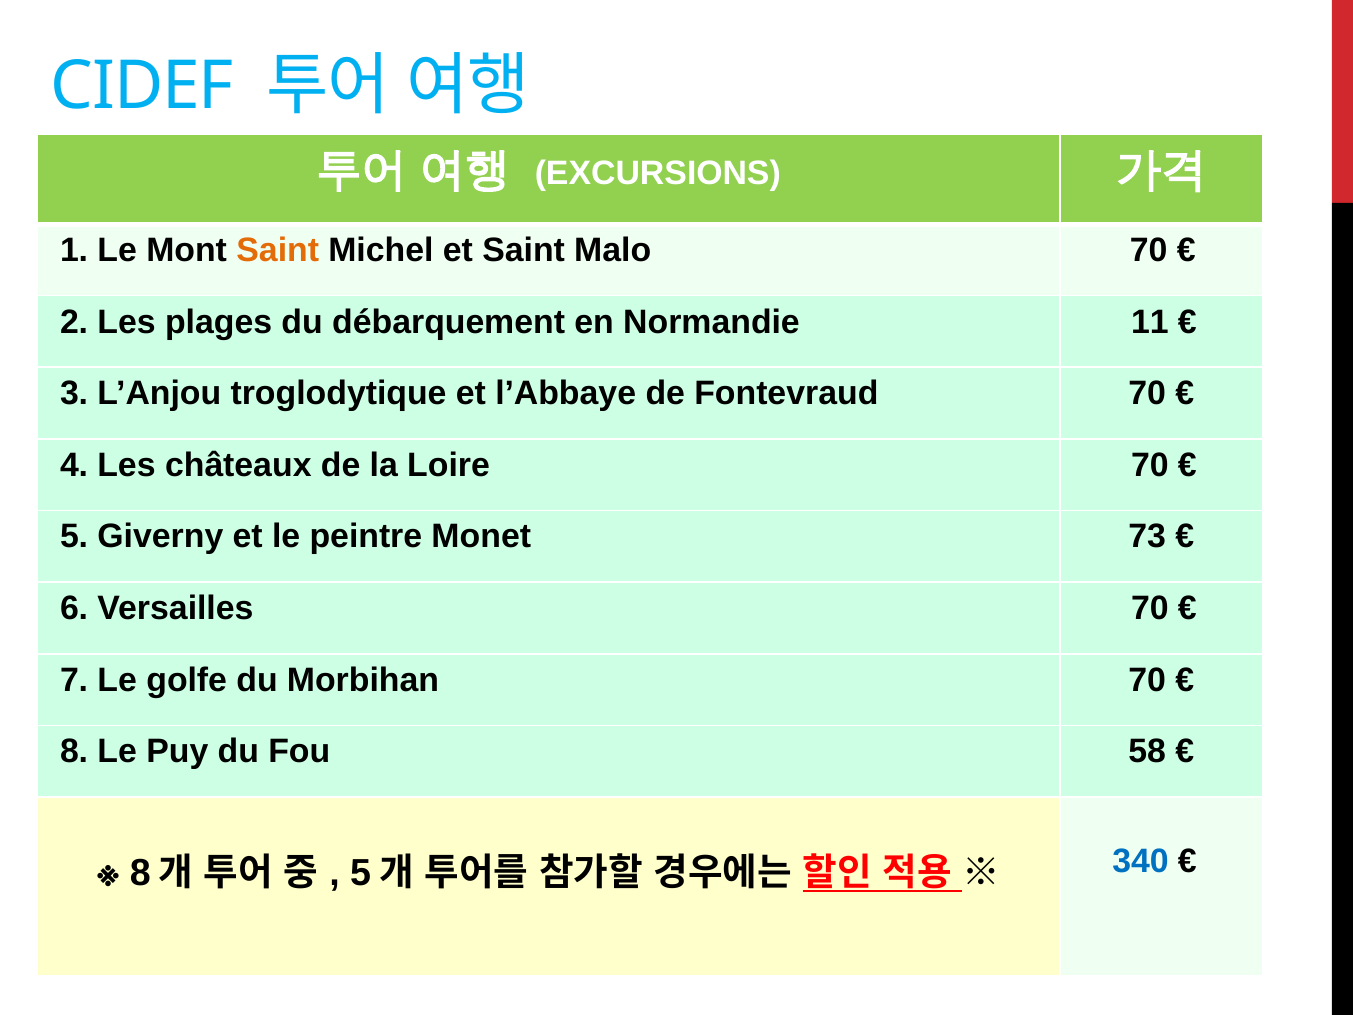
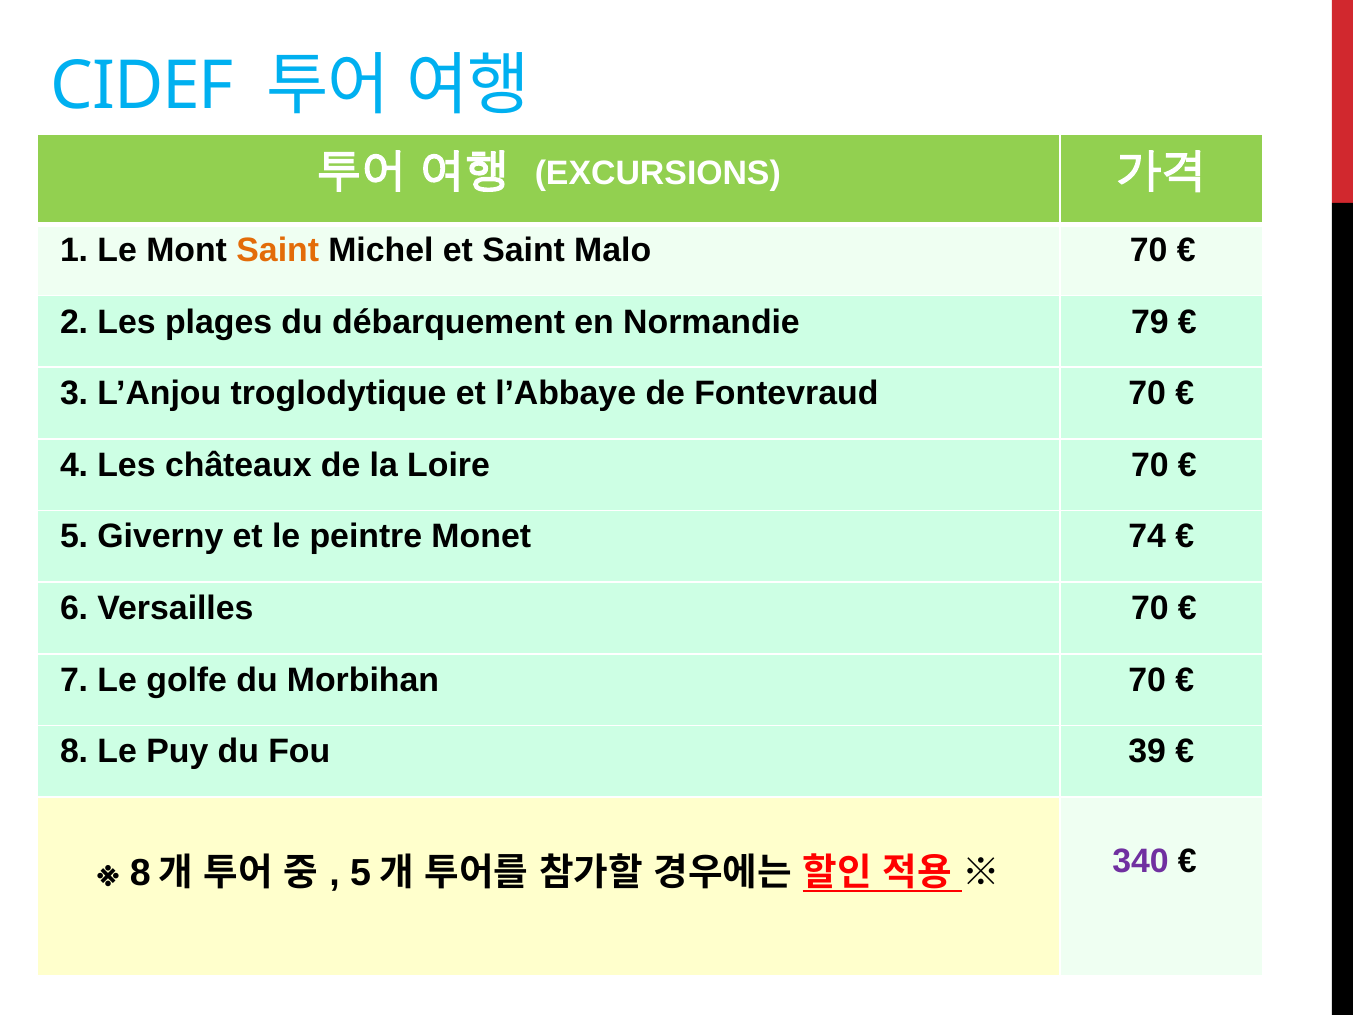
11: 11 -> 79
73: 73 -> 74
58: 58 -> 39
340 colour: blue -> purple
